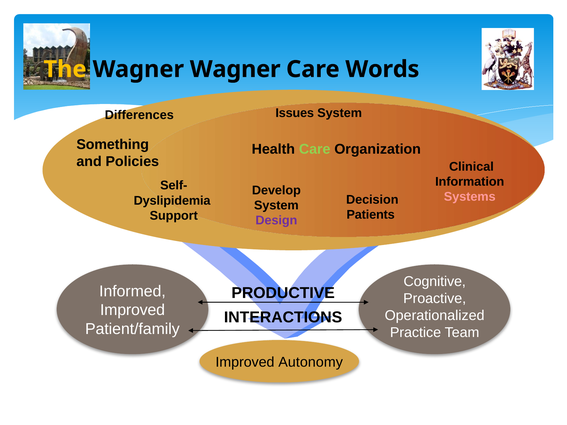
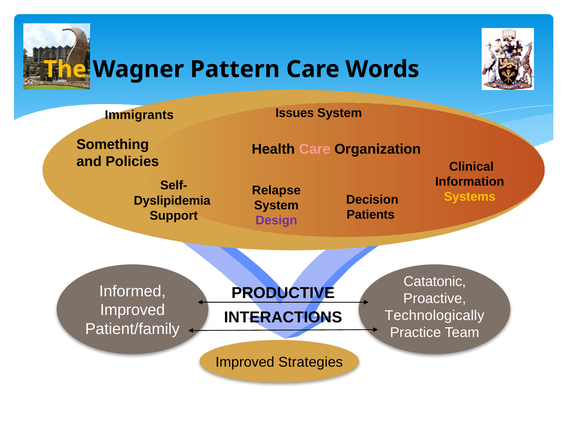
Wagner Wagner: Wagner -> Pattern
Differences: Differences -> Immigrants
Care at (315, 149) colour: light green -> pink
Develop: Develop -> Relapse
Systems colour: pink -> yellow
Cognitive: Cognitive -> Catatonic
Operationalized: Operationalized -> Technologically
Autonomy: Autonomy -> Strategies
